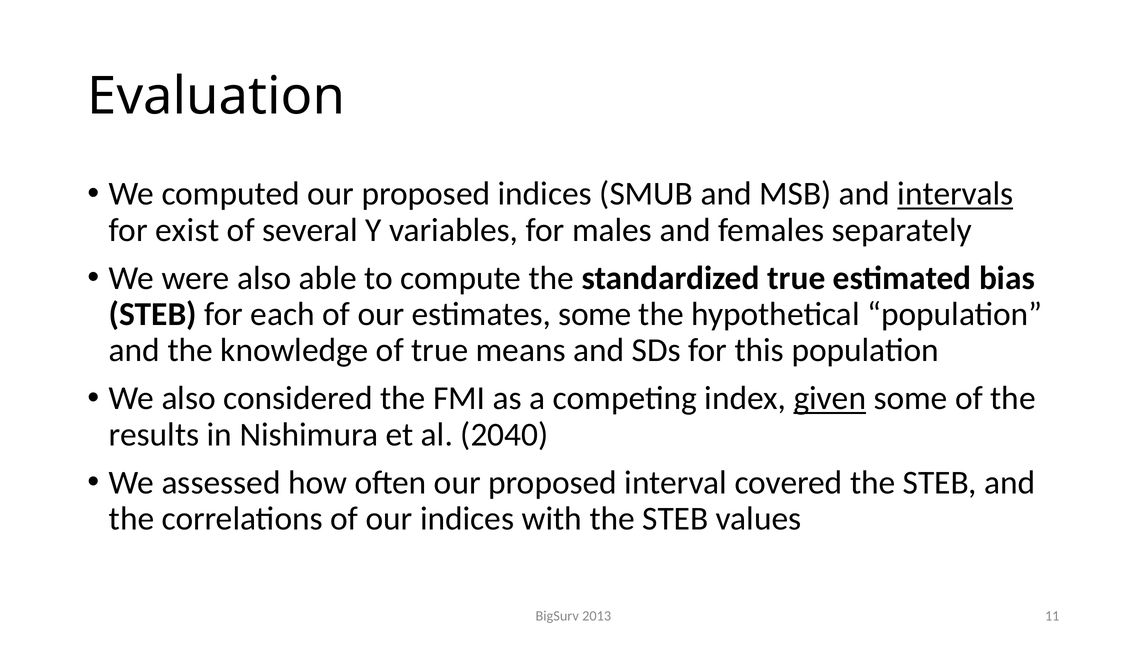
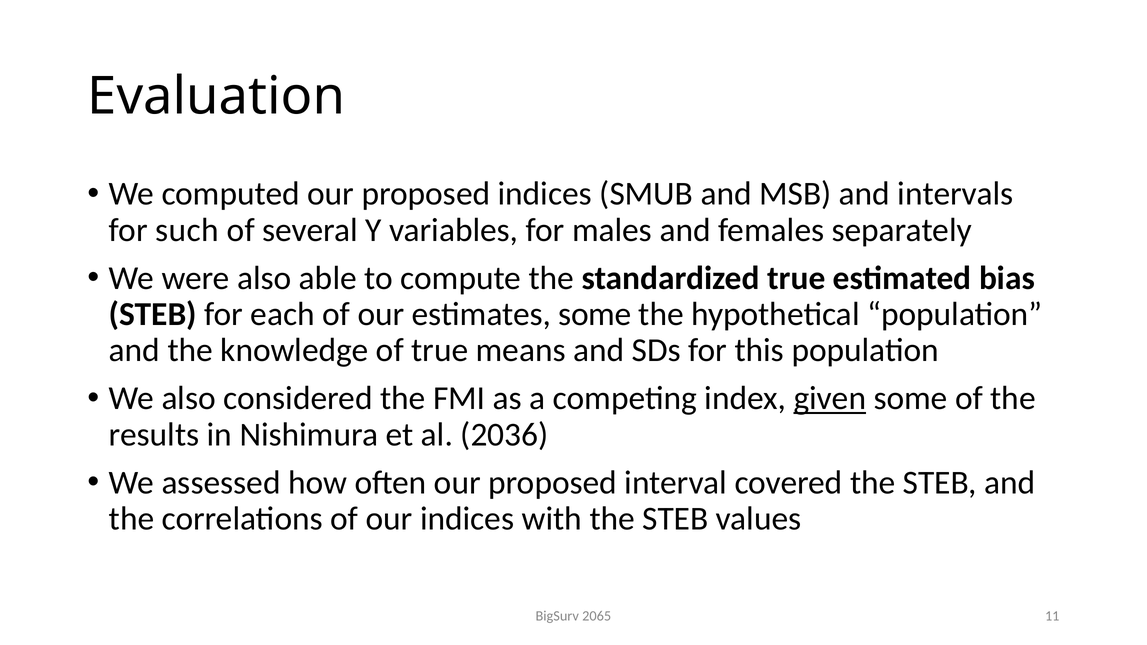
intervals underline: present -> none
exist: exist -> such
2040: 2040 -> 2036
2013: 2013 -> 2065
